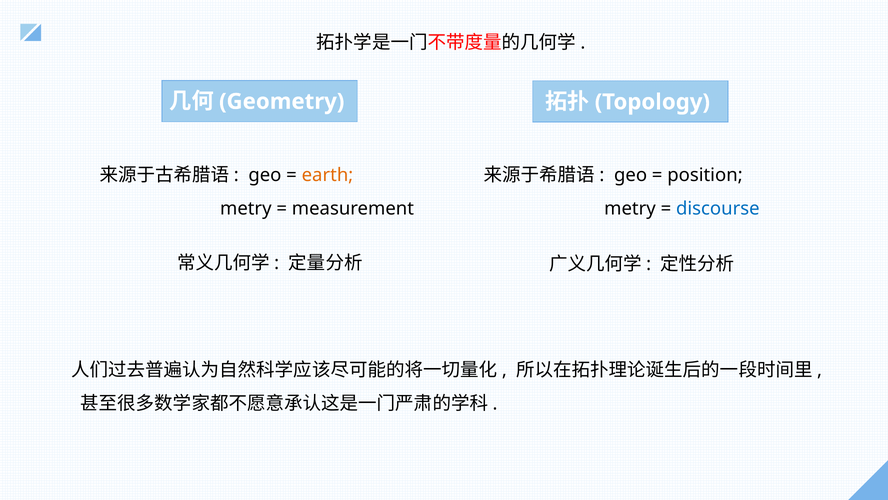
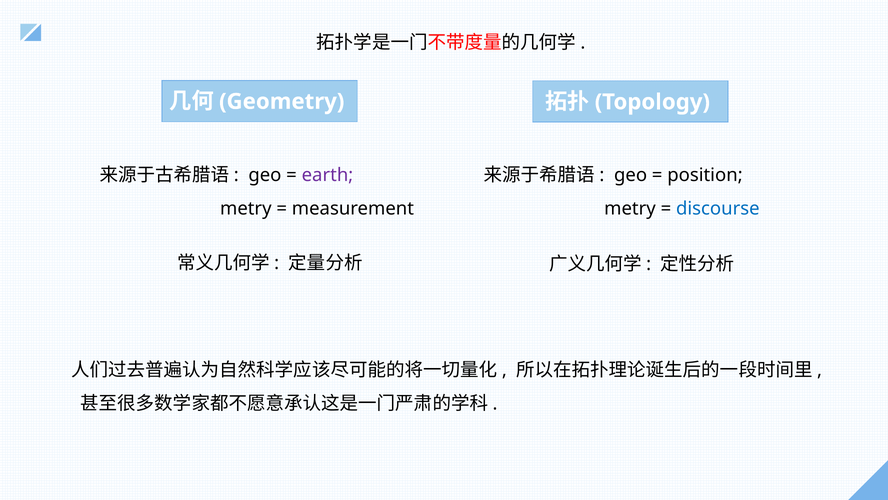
earth colour: orange -> purple
